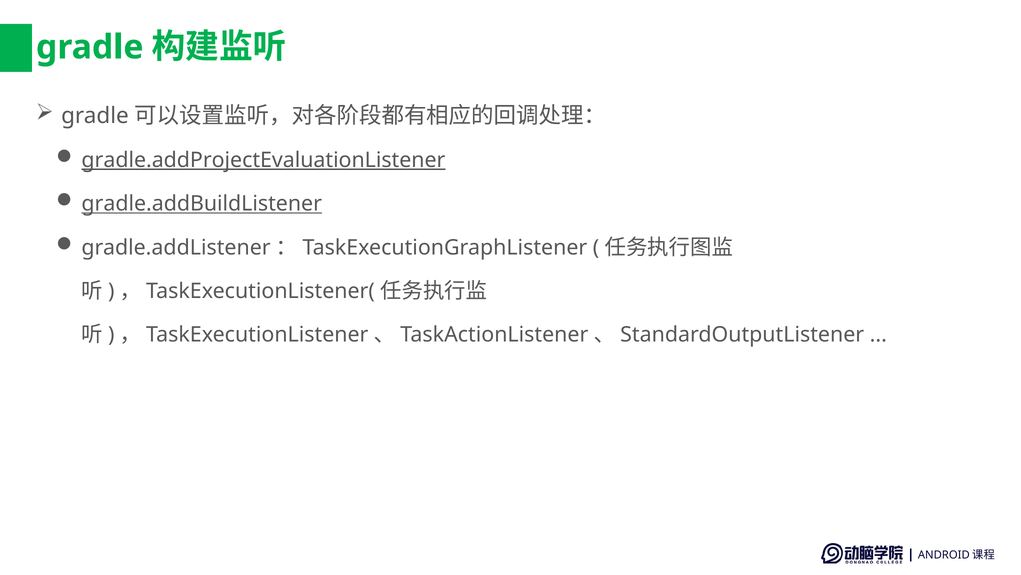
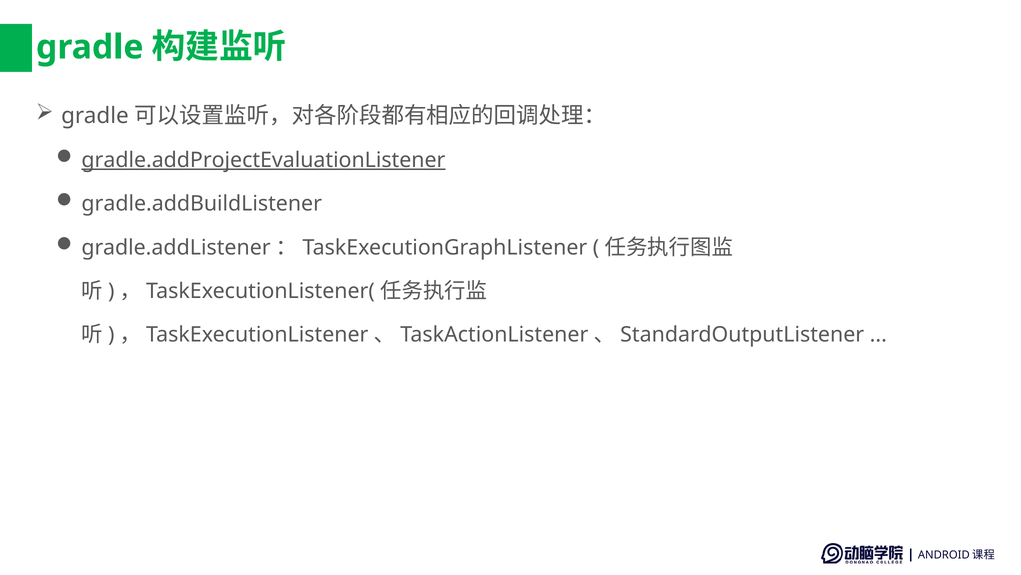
gradle.addBuildListener underline: present -> none
